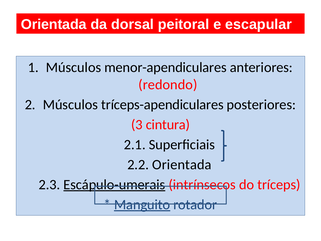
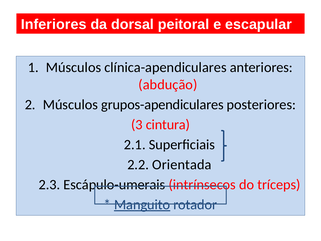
Orientada at (54, 25): Orientada -> Inferiores
menor-apendiculares: menor-apendiculares -> clínica-apendiculares
redondo: redondo -> abdução
tríceps-apendiculares: tríceps-apendiculares -> grupos-apendiculares
Escápulo-umerais underline: present -> none
